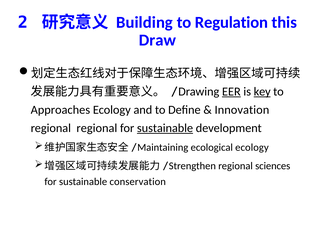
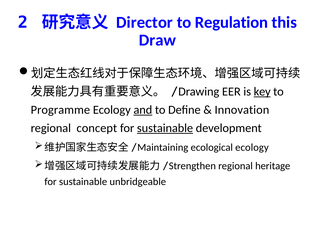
Building: Building -> Director
EER underline: present -> none
Approaches: Approaches -> Programme
and underline: none -> present
regional regional: regional -> concept
sciences: sciences -> heritage
conservation: conservation -> unbridgeable
